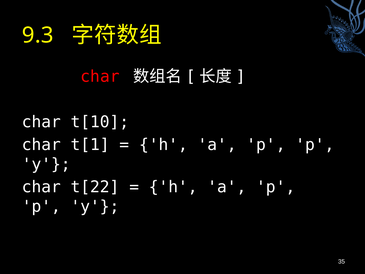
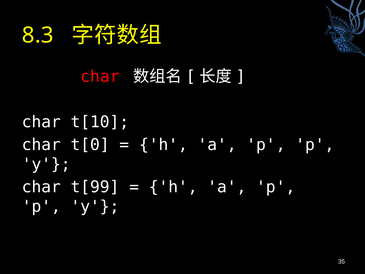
9.3: 9.3 -> 8.3
t[1: t[1 -> t[0
t[22: t[22 -> t[99
